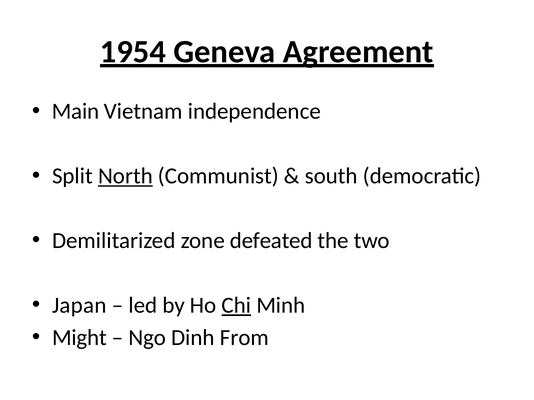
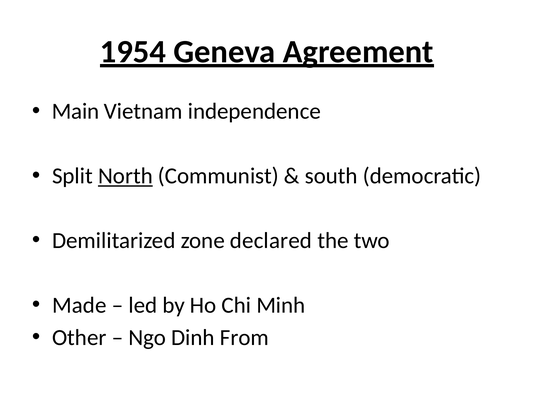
defeated: defeated -> declared
Japan: Japan -> Made
Chi underline: present -> none
Might: Might -> Other
